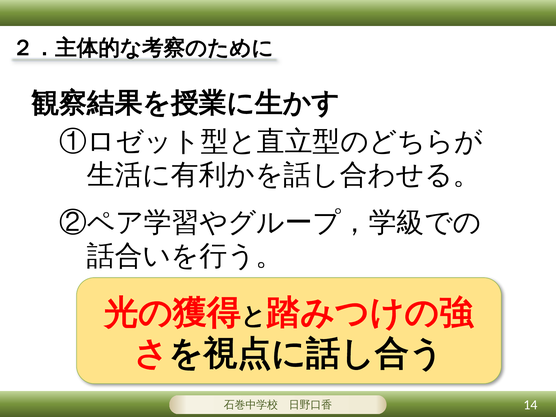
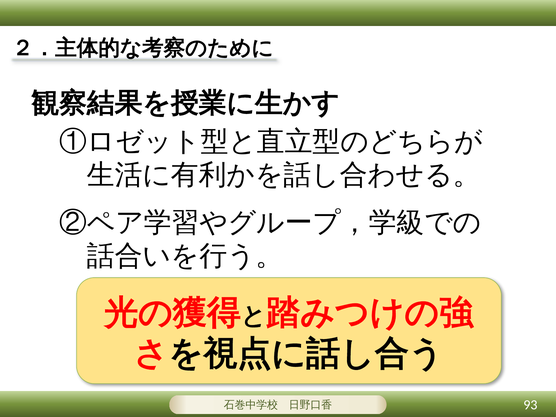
14: 14 -> 93
